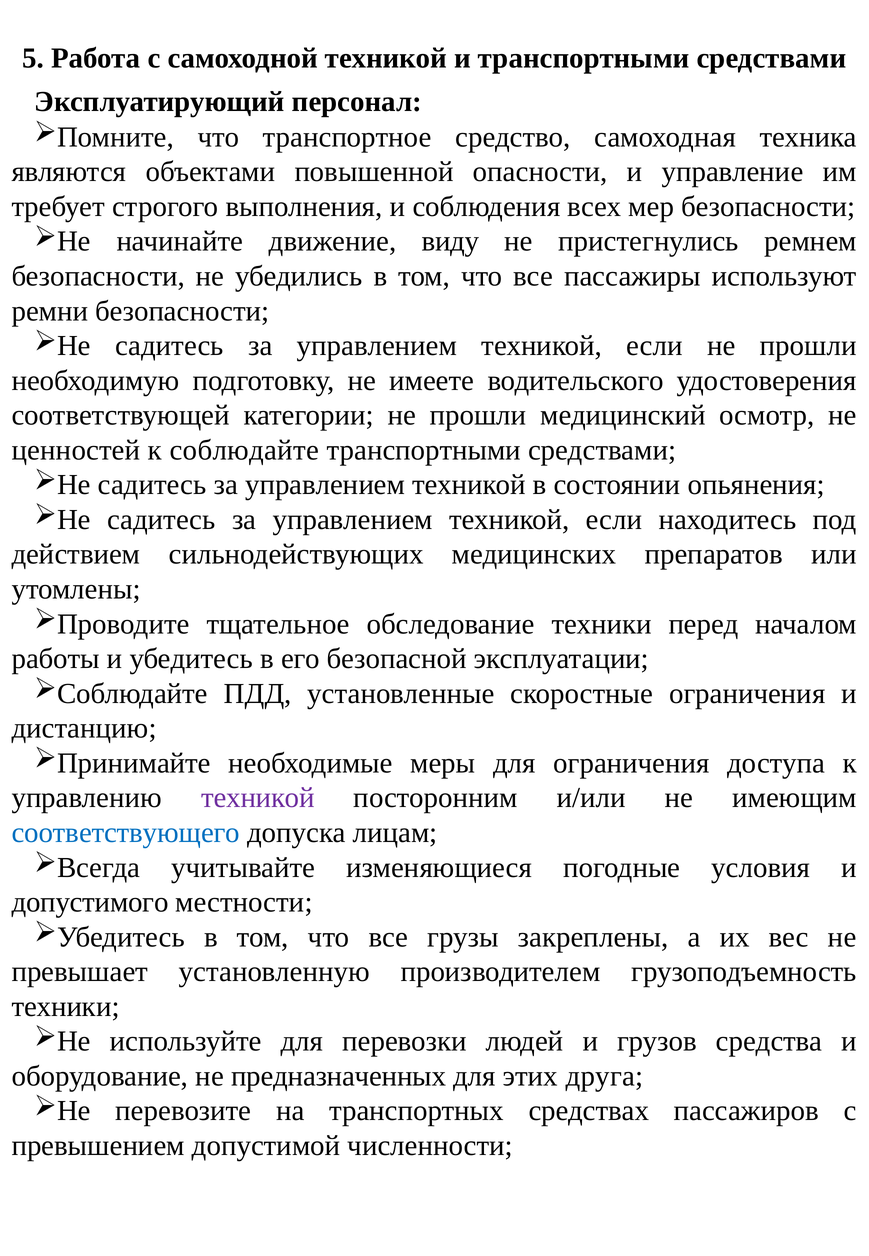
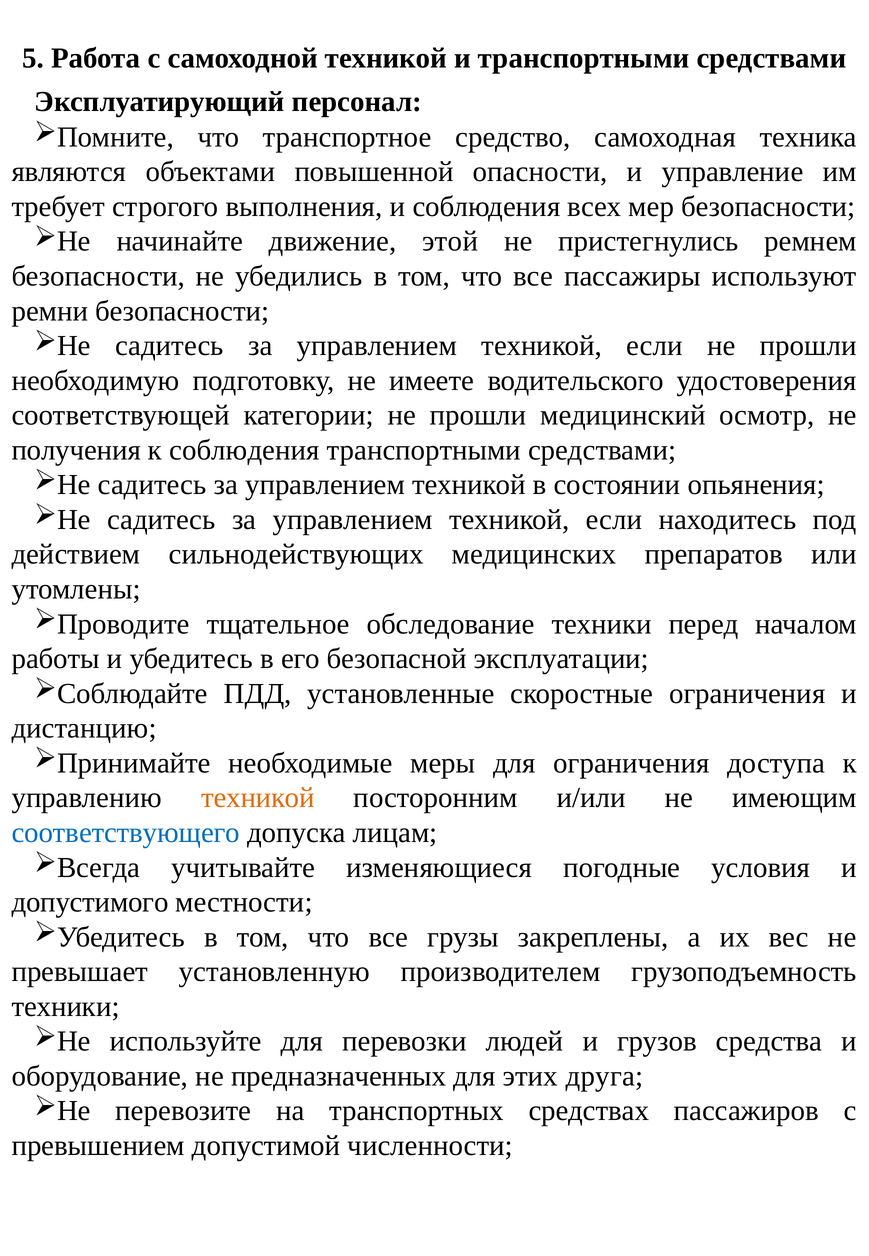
виду: виду -> этой
ценностей: ценностей -> получения
к соблюдайте: соблюдайте -> соблюдения
техникой at (258, 797) colour: purple -> orange
